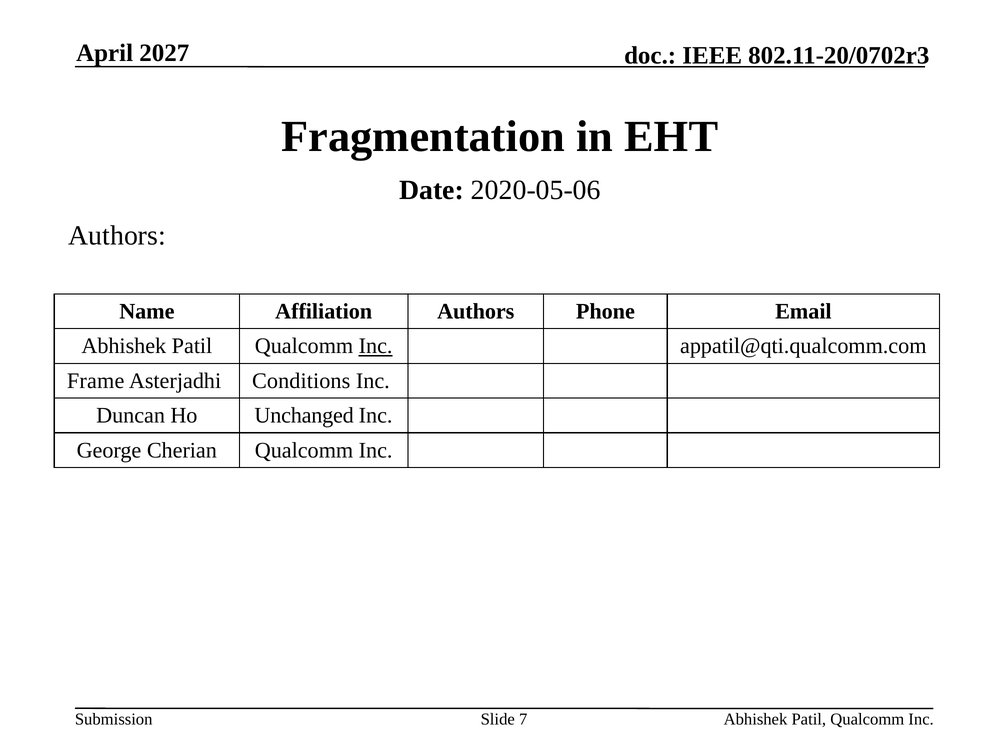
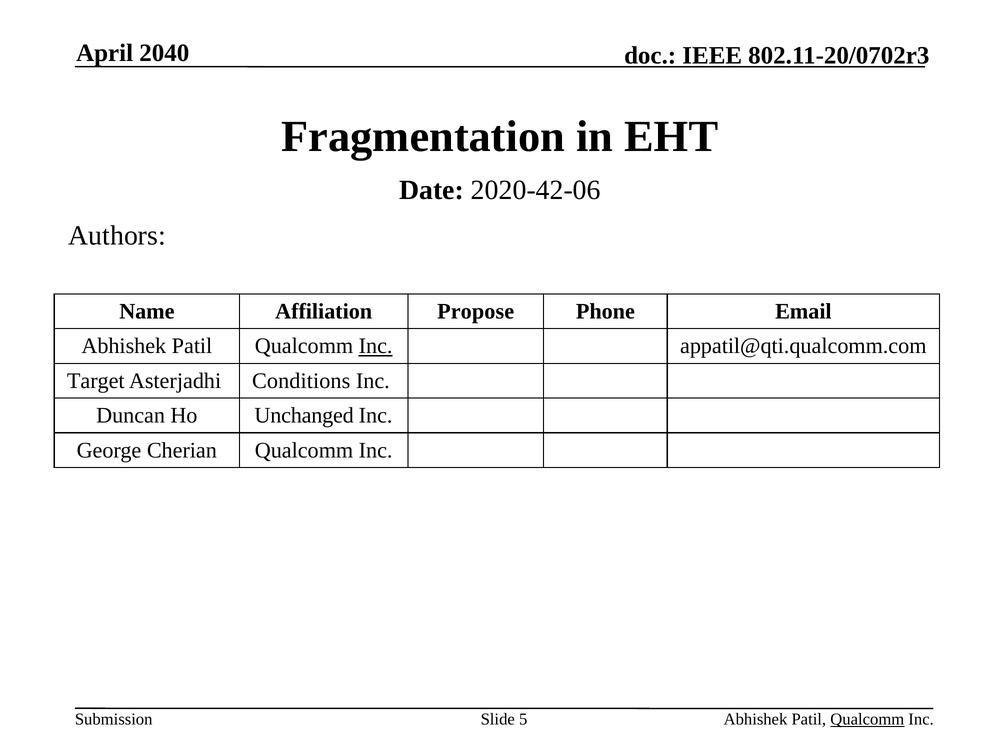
2027: 2027 -> 2040
2020-05-06: 2020-05-06 -> 2020-42-06
Affiliation Authors: Authors -> Propose
Frame: Frame -> Target
7: 7 -> 5
Qualcomm at (867, 719) underline: none -> present
